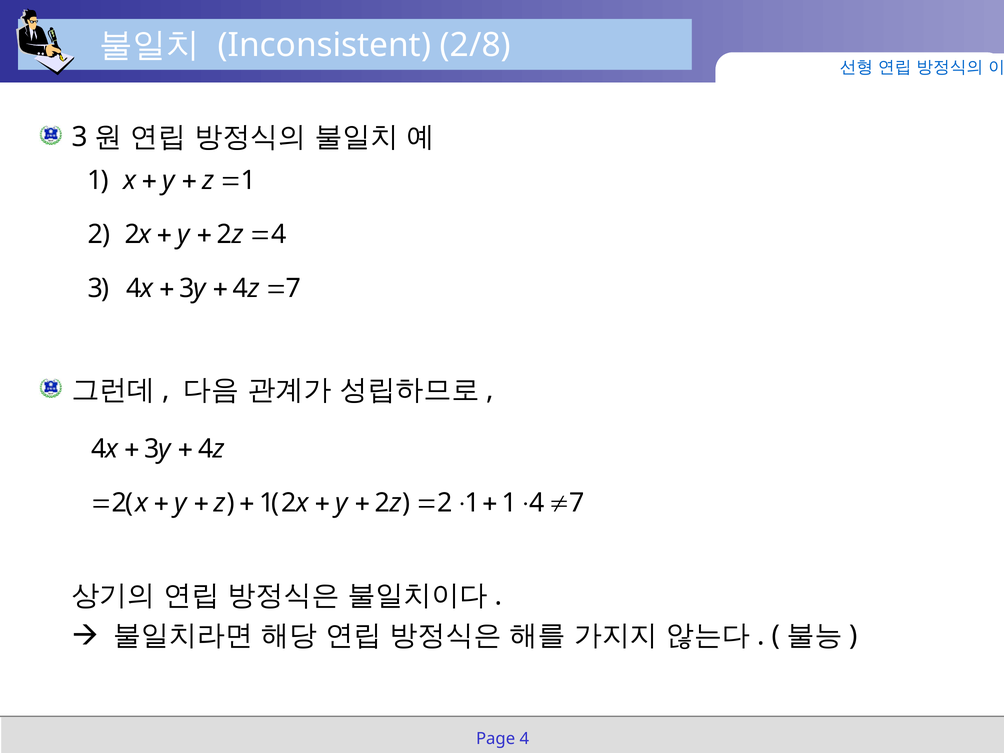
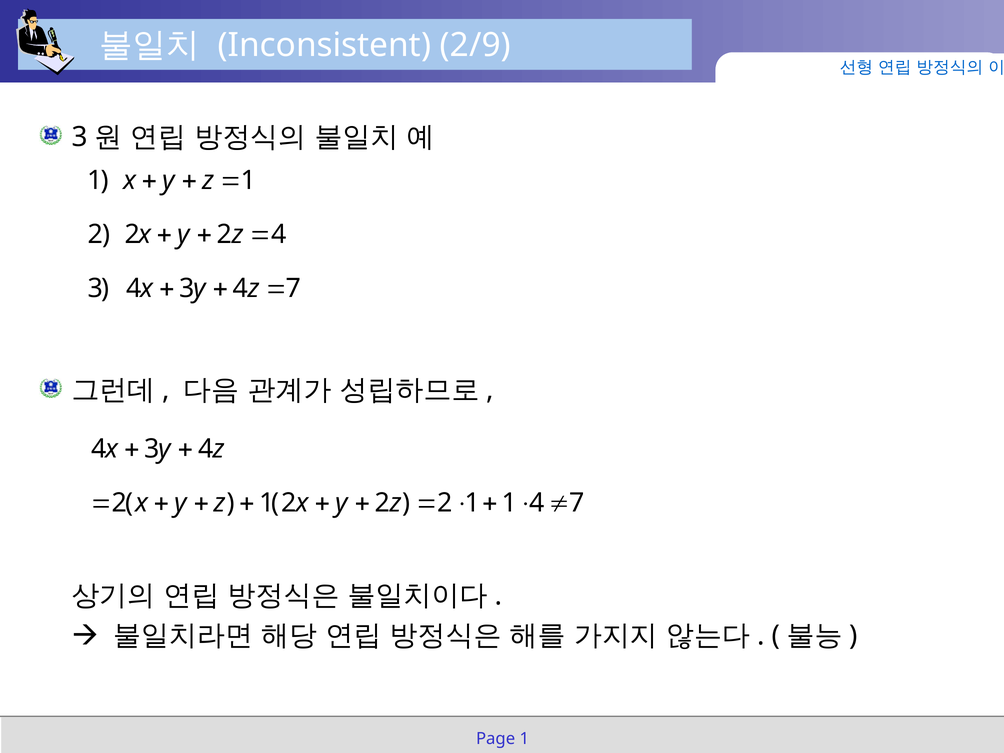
2/8: 2/8 -> 2/9
Page 4: 4 -> 1
